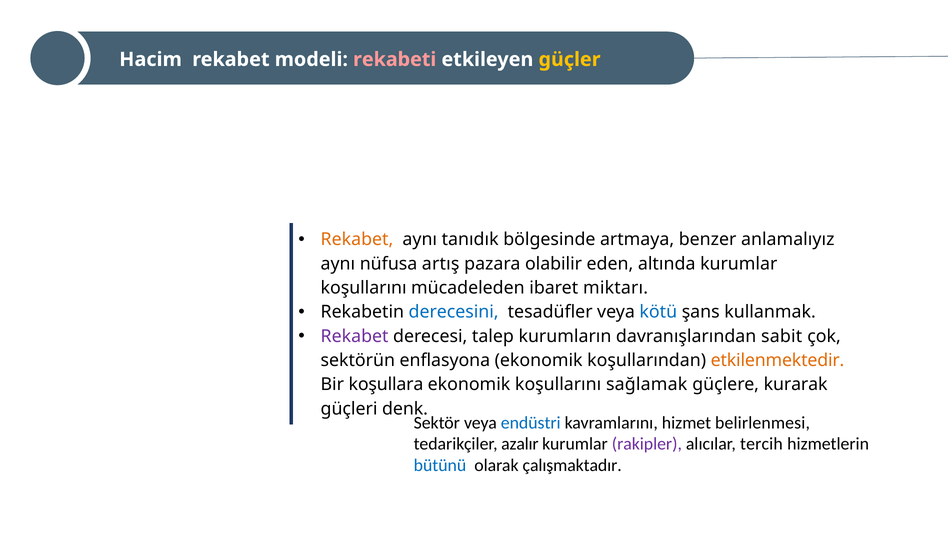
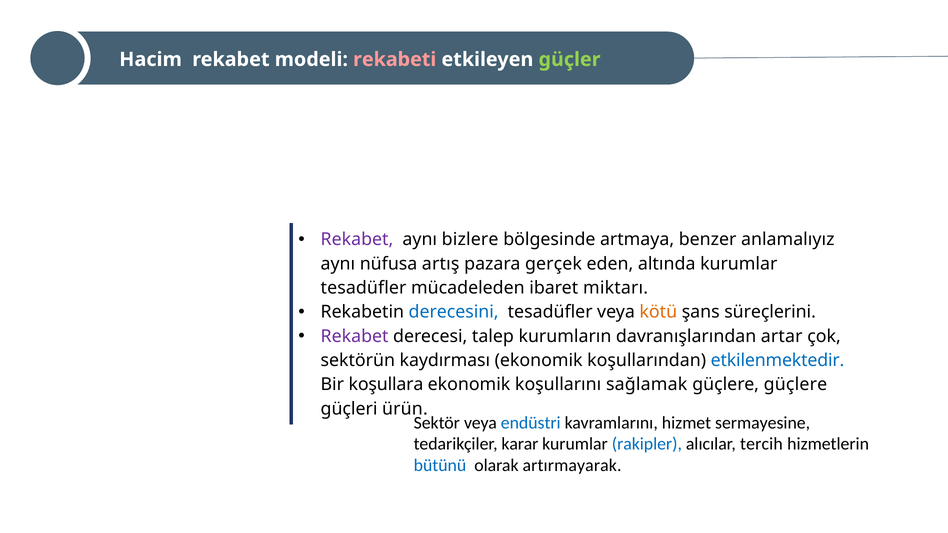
güçler colour: yellow -> light green
Rekabet at (357, 240) colour: orange -> purple
tanıdık: tanıdık -> bizlere
olabilir: olabilir -> gerçek
koşullarını at (364, 288): koşullarını -> tesadüfler
kötü colour: blue -> orange
kullanmak: kullanmak -> süreçlerini
sabit: sabit -> artar
enflasyona: enflasyona -> kaydırması
etkilenmektedir colour: orange -> blue
güçlere kurarak: kurarak -> güçlere
denk: denk -> ürün
belirlenmesi: belirlenmesi -> sermayesine
azalır: azalır -> karar
rakipler colour: purple -> blue
çalışmaktadır: çalışmaktadır -> artırmayarak
